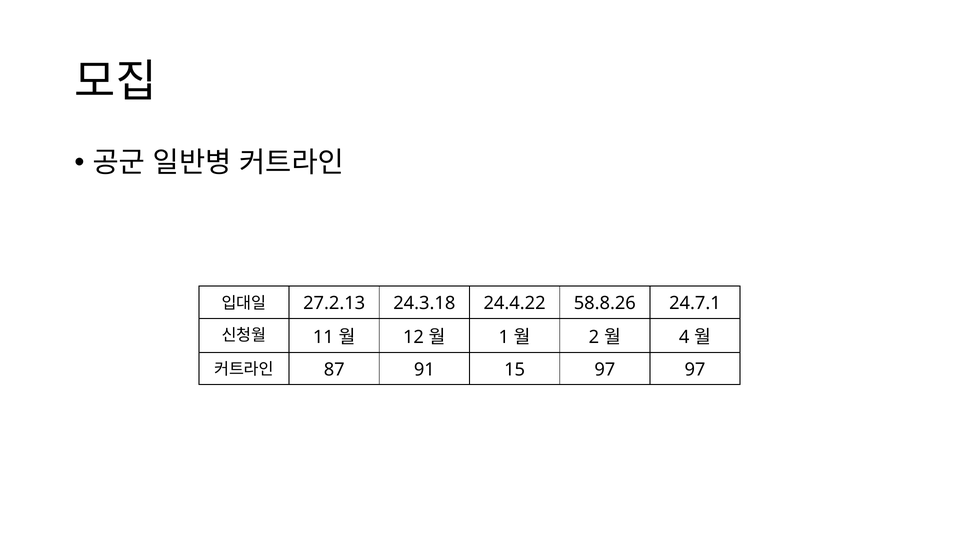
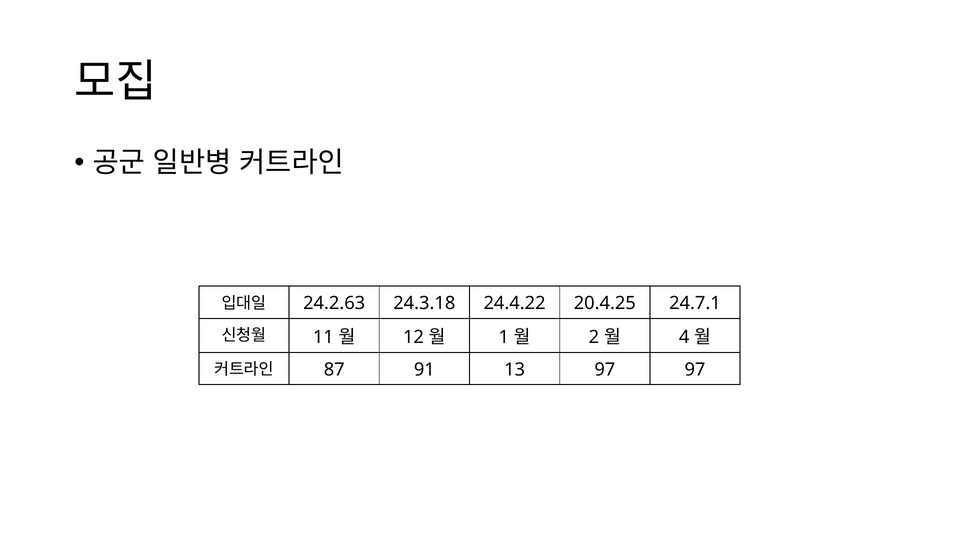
27.2.13: 27.2.13 -> 24.2.63
58.8.26: 58.8.26 -> 20.4.25
15: 15 -> 13
